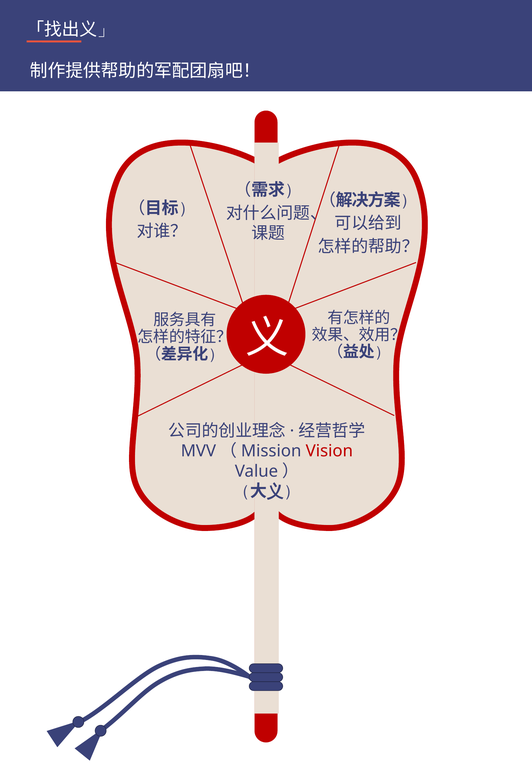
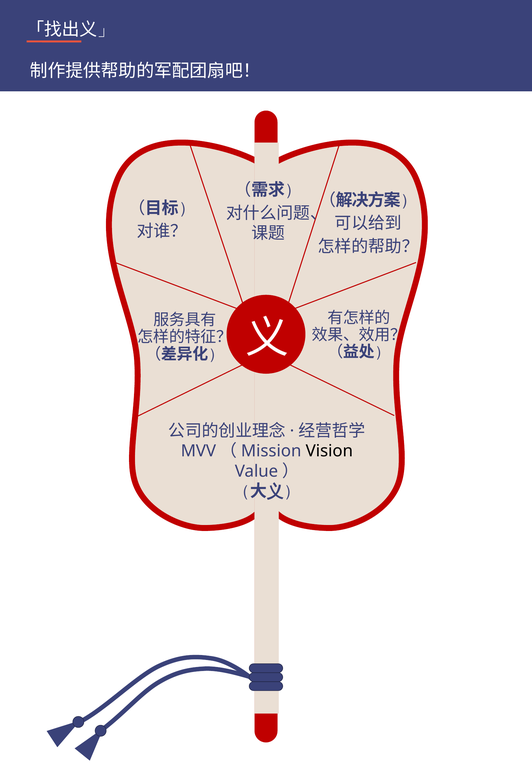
Vision colour: red -> black
